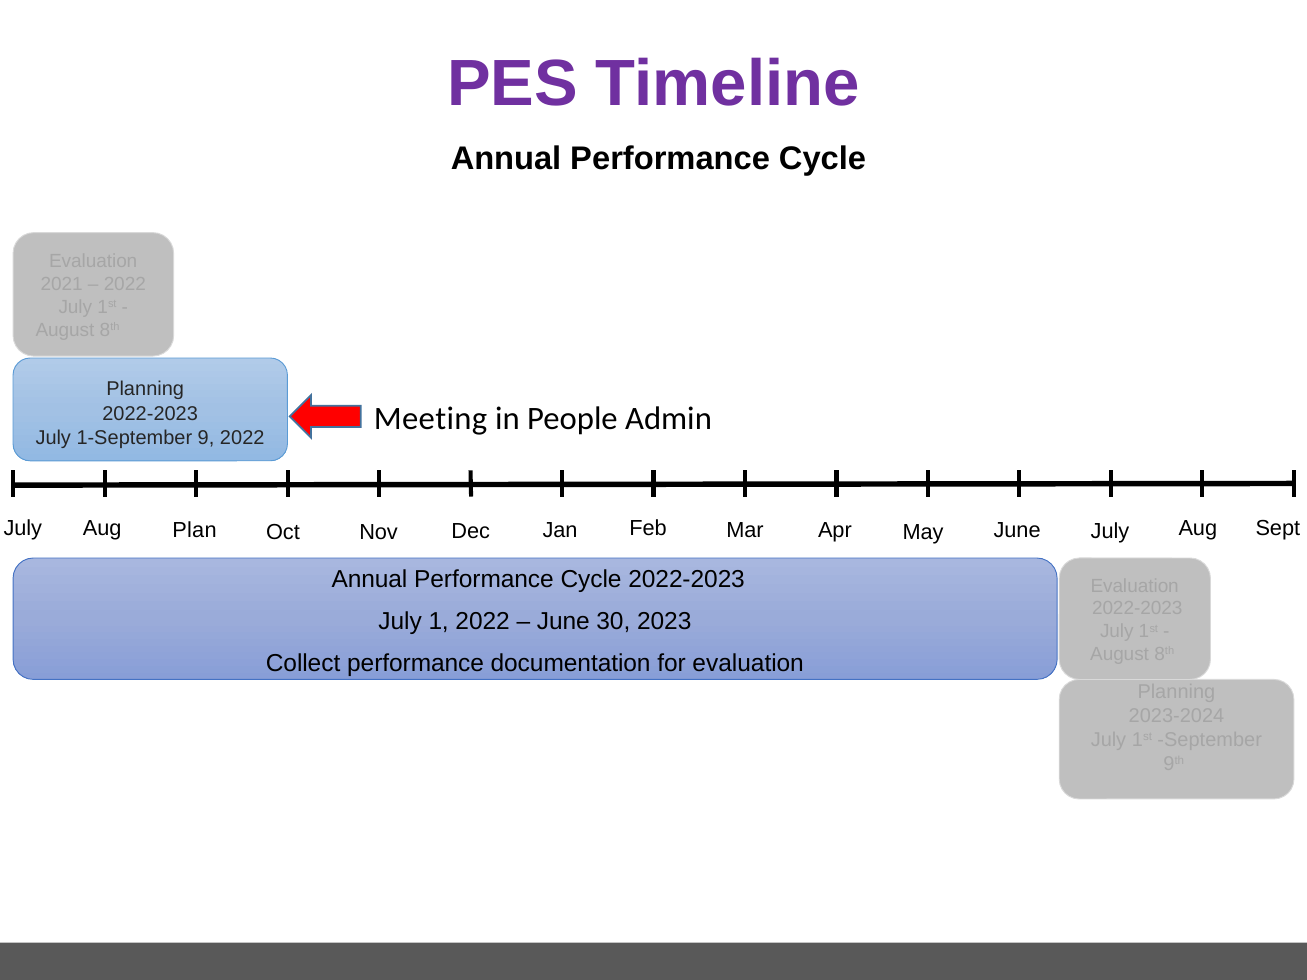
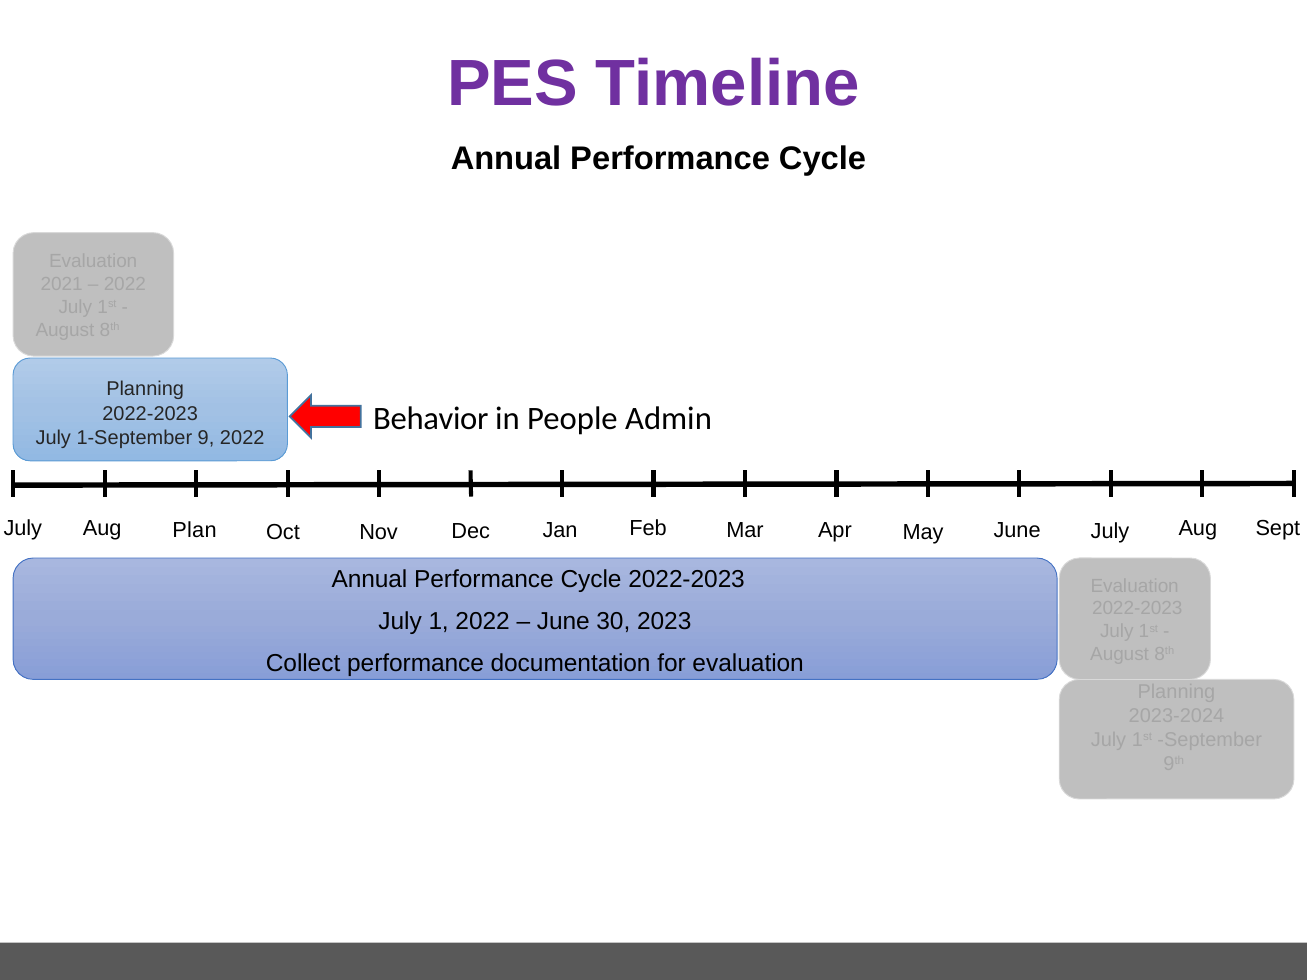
Meeting: Meeting -> Behavior
